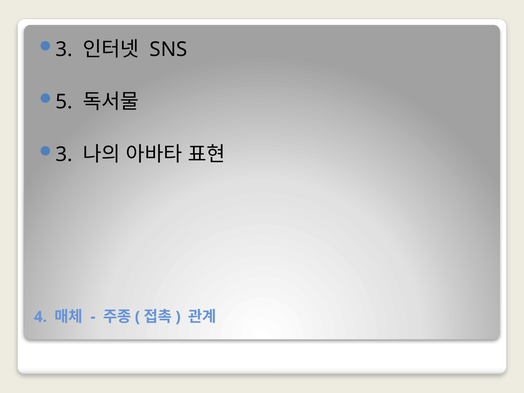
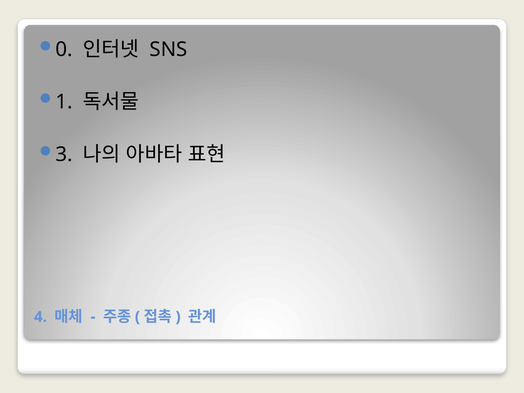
3 at (64, 49): 3 -> 0
5: 5 -> 1
